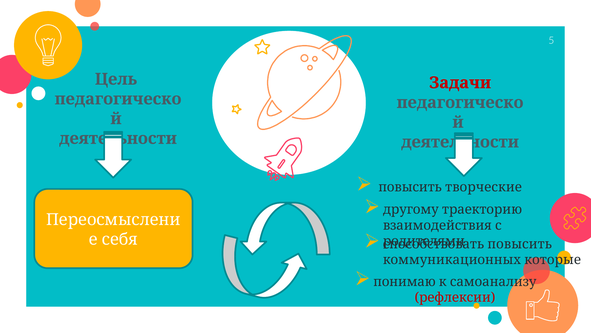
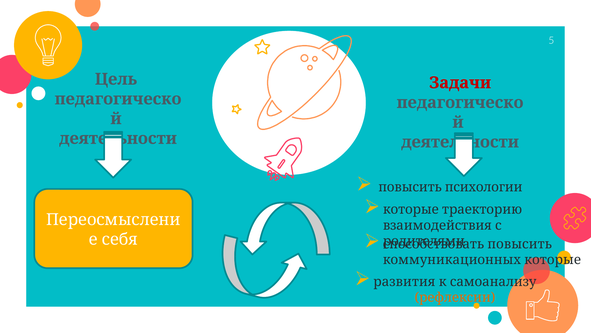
творческие: творческие -> психологии
другому at (411, 209): другому -> которые
понимаю: понимаю -> развития
рефлексии colour: red -> orange
